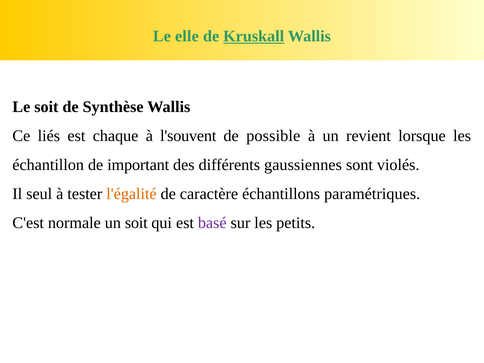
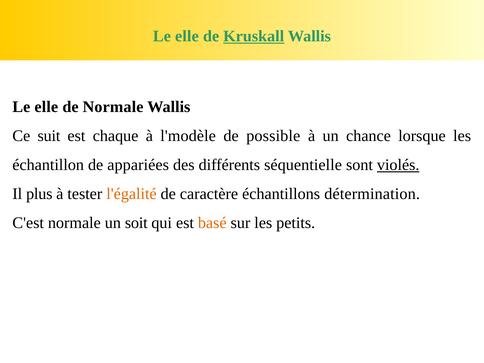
soit at (46, 107): soit -> elle
de Synthèse: Synthèse -> Normale
liés: liés -> suit
l'souvent: l'souvent -> l'modèle
revient: revient -> chance
important: important -> appariées
gaussiennes: gaussiennes -> séquentielle
violés underline: none -> present
seul: seul -> plus
paramétriques: paramétriques -> détermination
basé colour: purple -> orange
